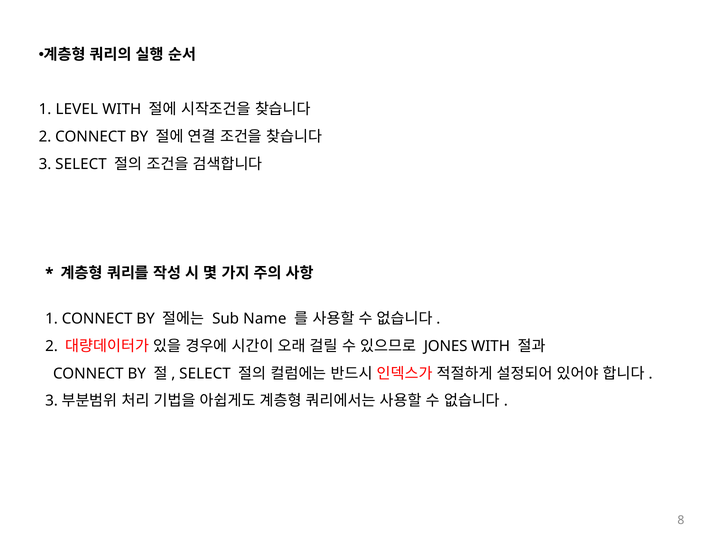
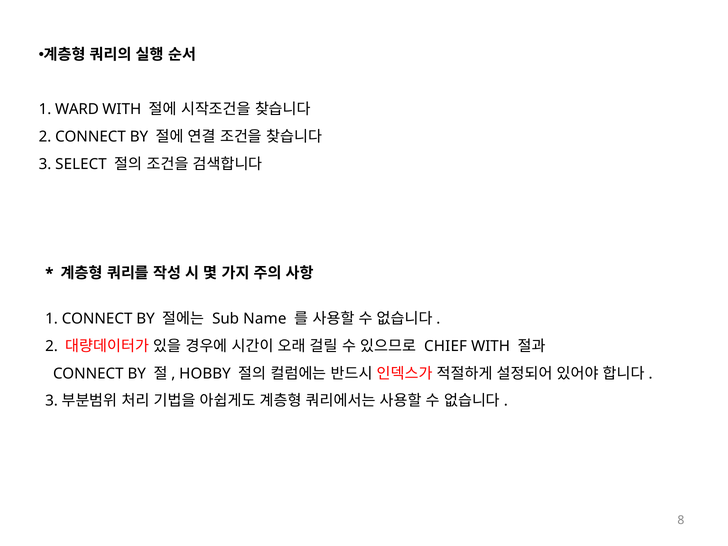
LEVEL: LEVEL -> WARD
JONES: JONES -> CHIEF
SELECT at (205, 373): SELECT -> HOBBY
